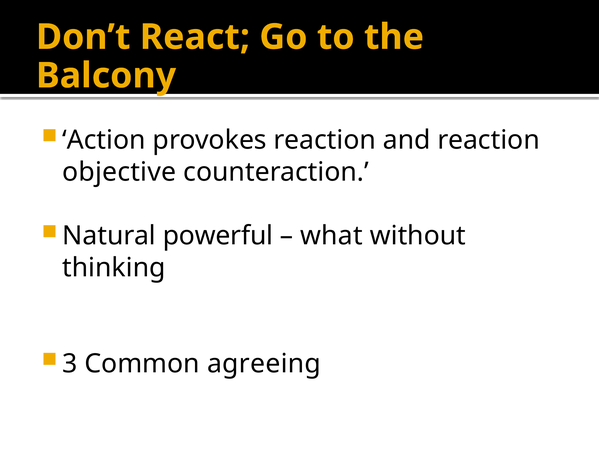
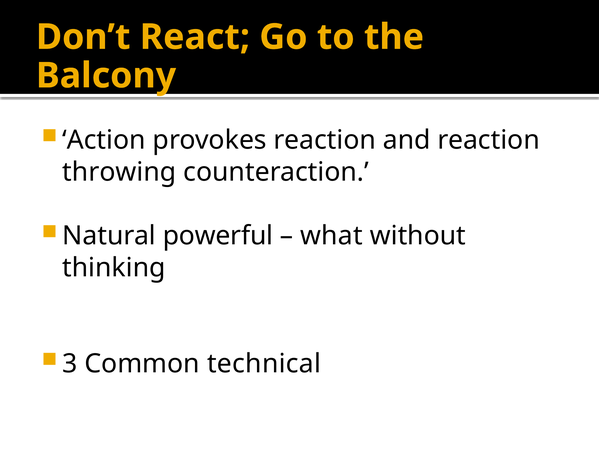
objective: objective -> throwing
agreeing: agreeing -> technical
